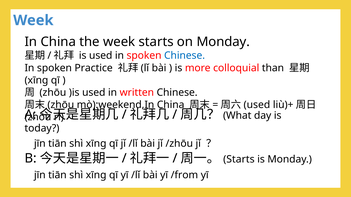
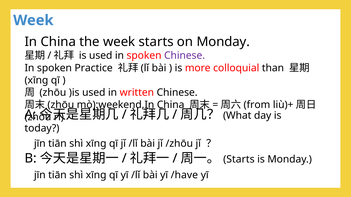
Chinese at (185, 56) colour: blue -> purple
used at (257, 105): used -> from
/from: /from -> /have
